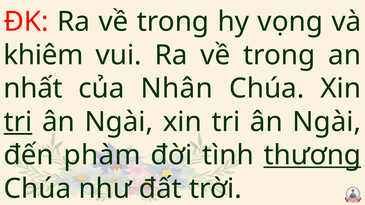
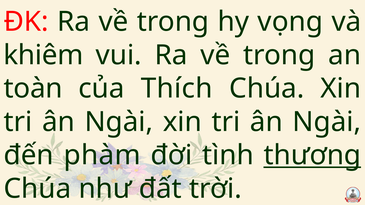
nhất: nhất -> toàn
Nhân: Nhân -> Thích
tri at (18, 122) underline: present -> none
